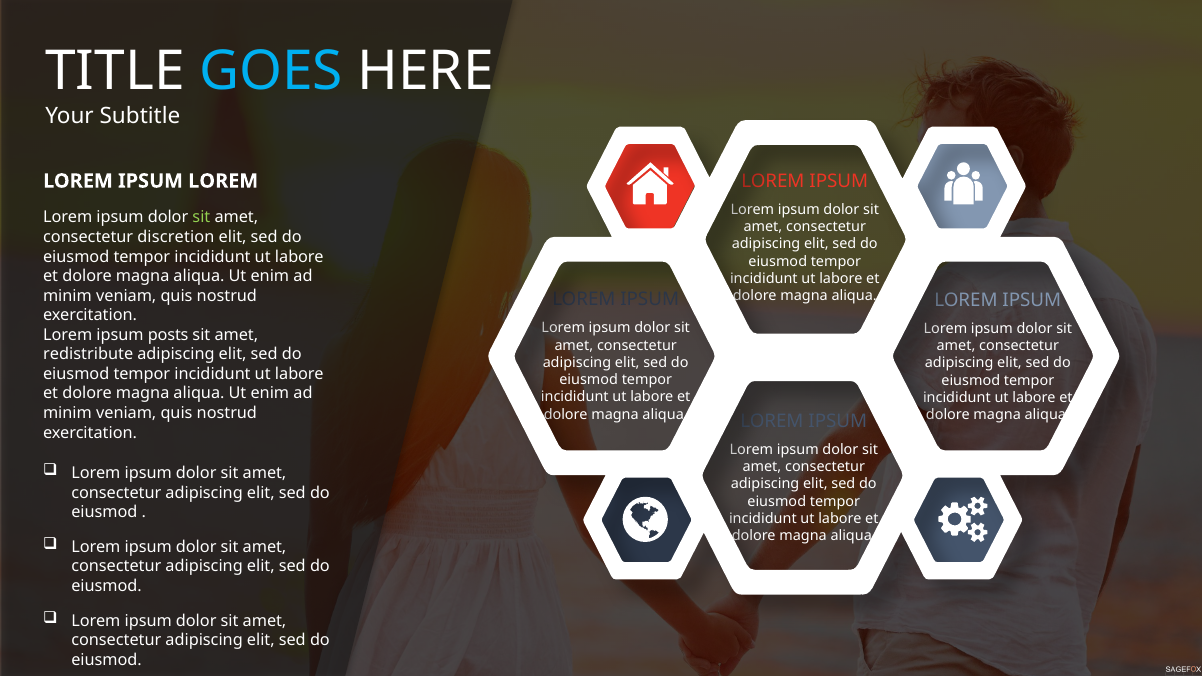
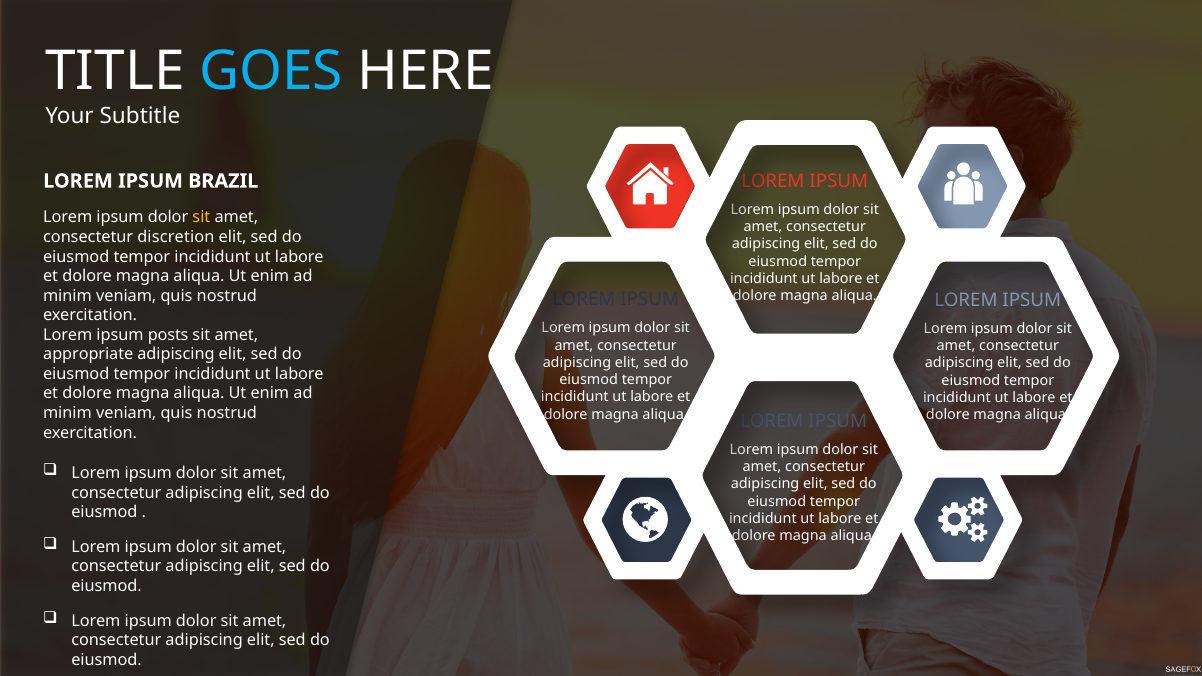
LOREM at (223, 181): LOREM -> BRAZIL
sit at (201, 218) colour: light green -> yellow
redistribute: redistribute -> appropriate
